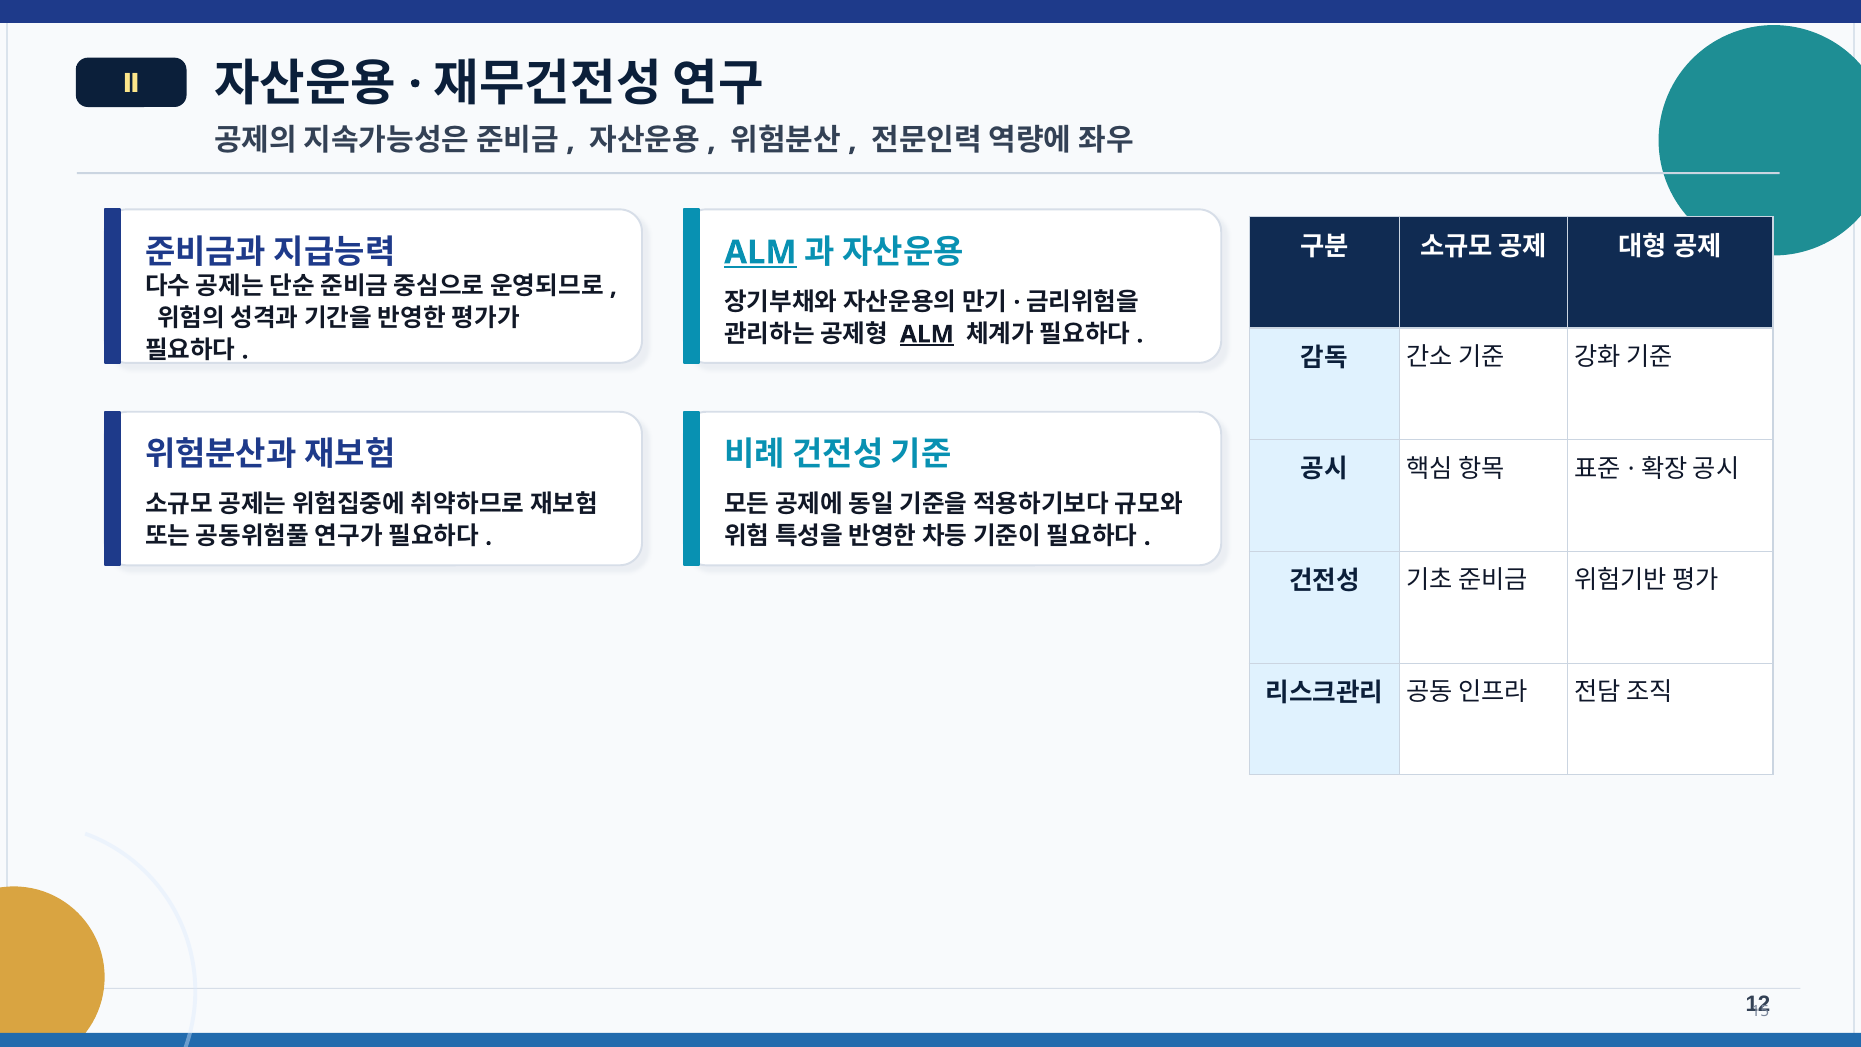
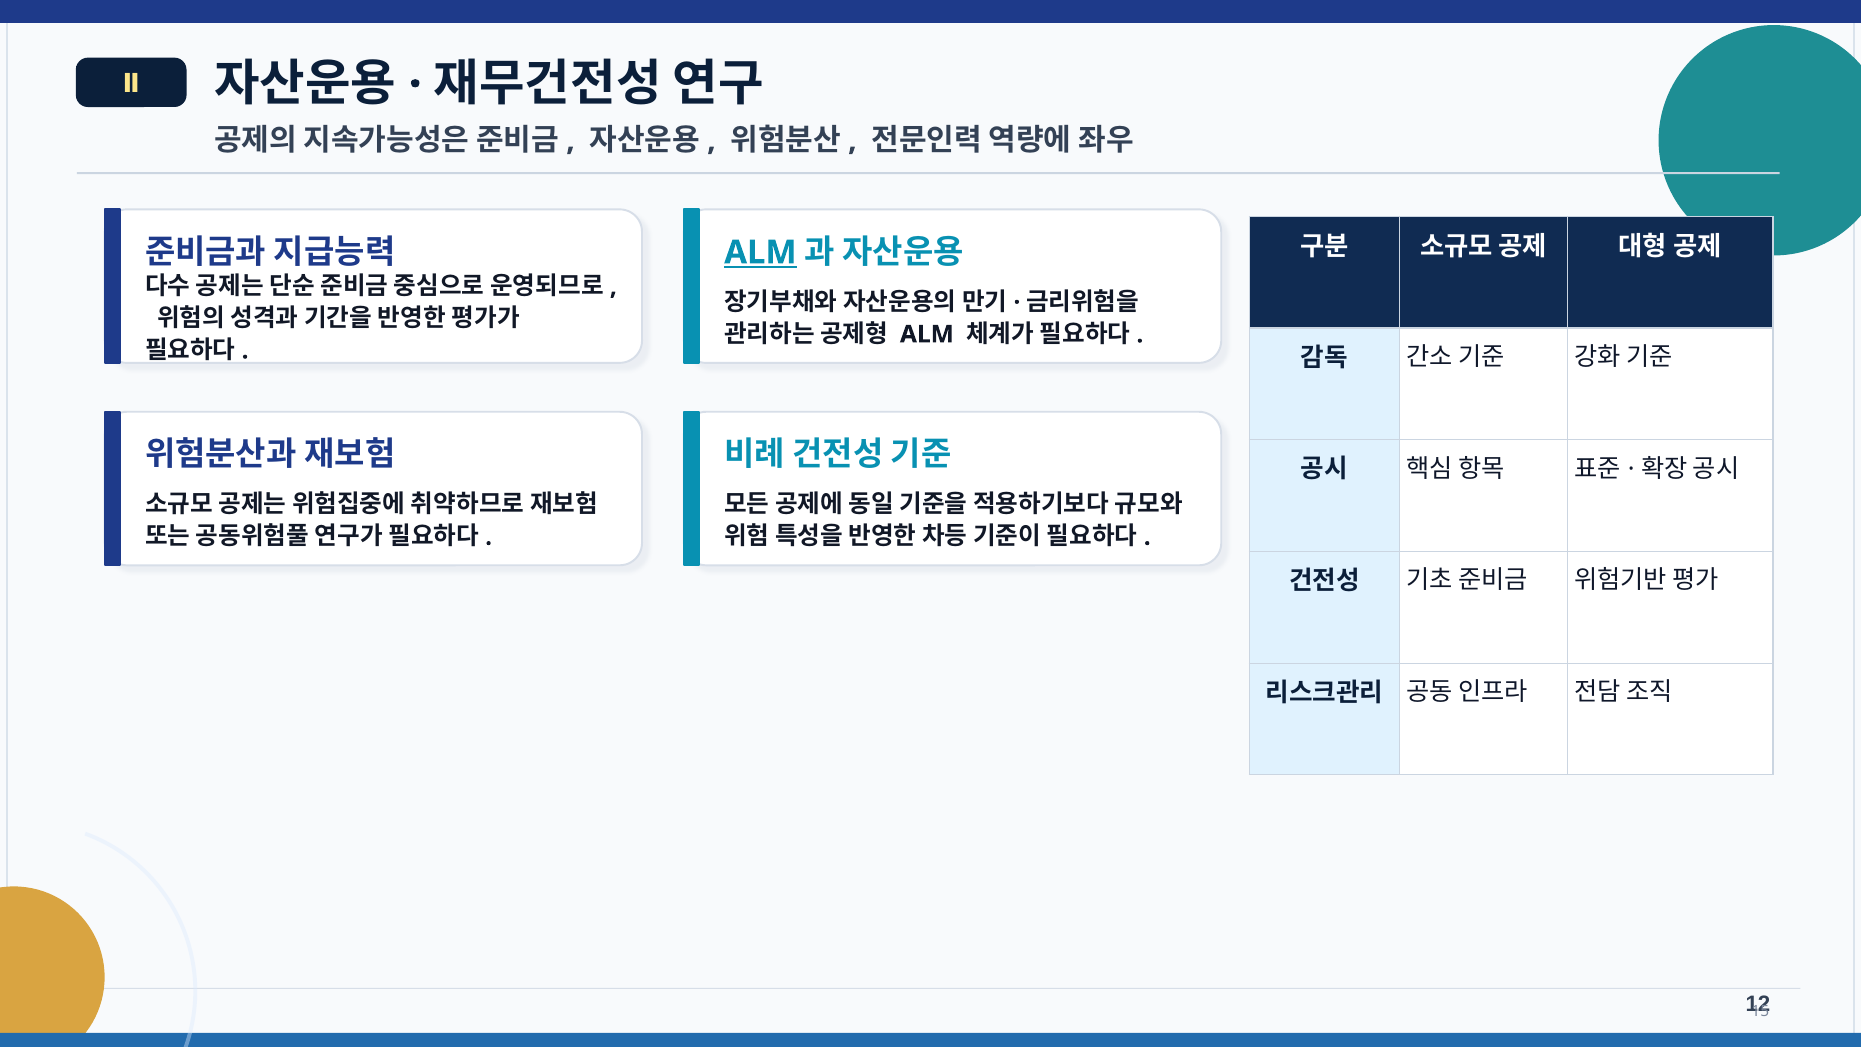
ALM at (927, 334) underline: present -> none
